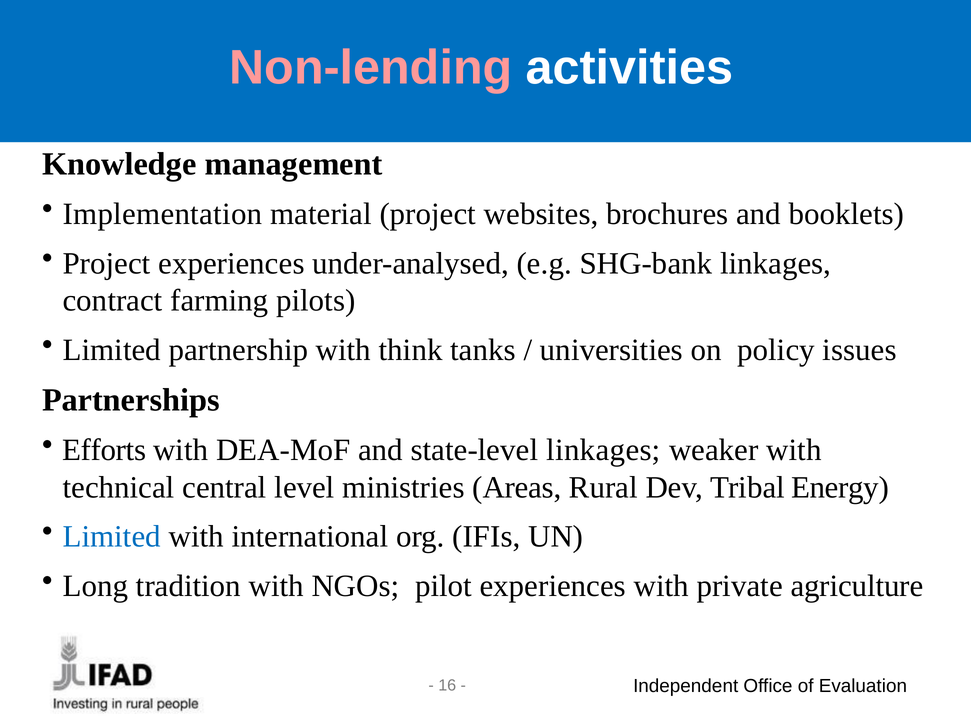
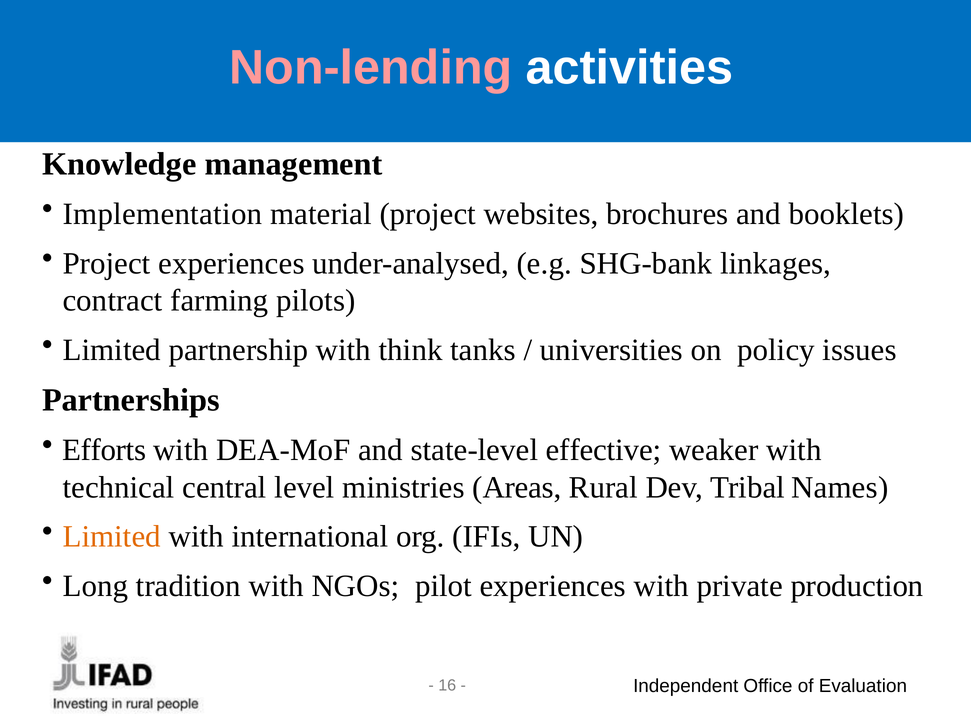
state-level linkages: linkages -> effective
Energy: Energy -> Names
Limited at (112, 537) colour: blue -> orange
agriculture: agriculture -> production
